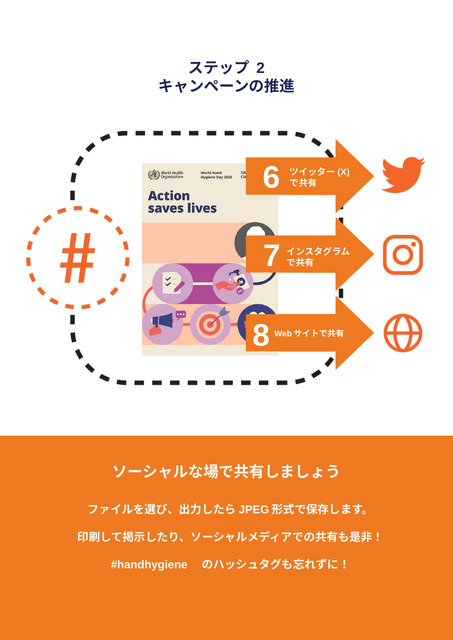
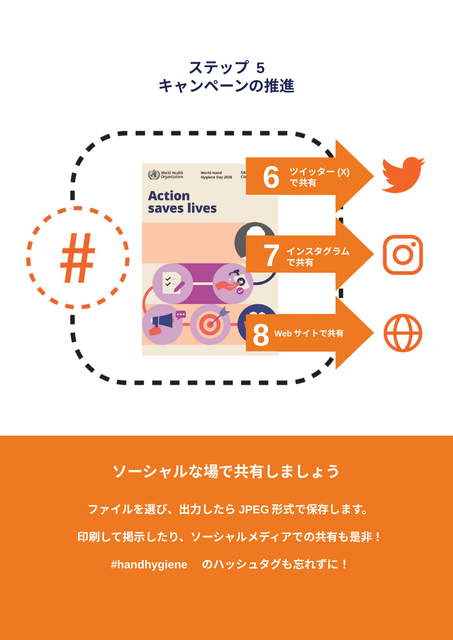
2: 2 -> 5
